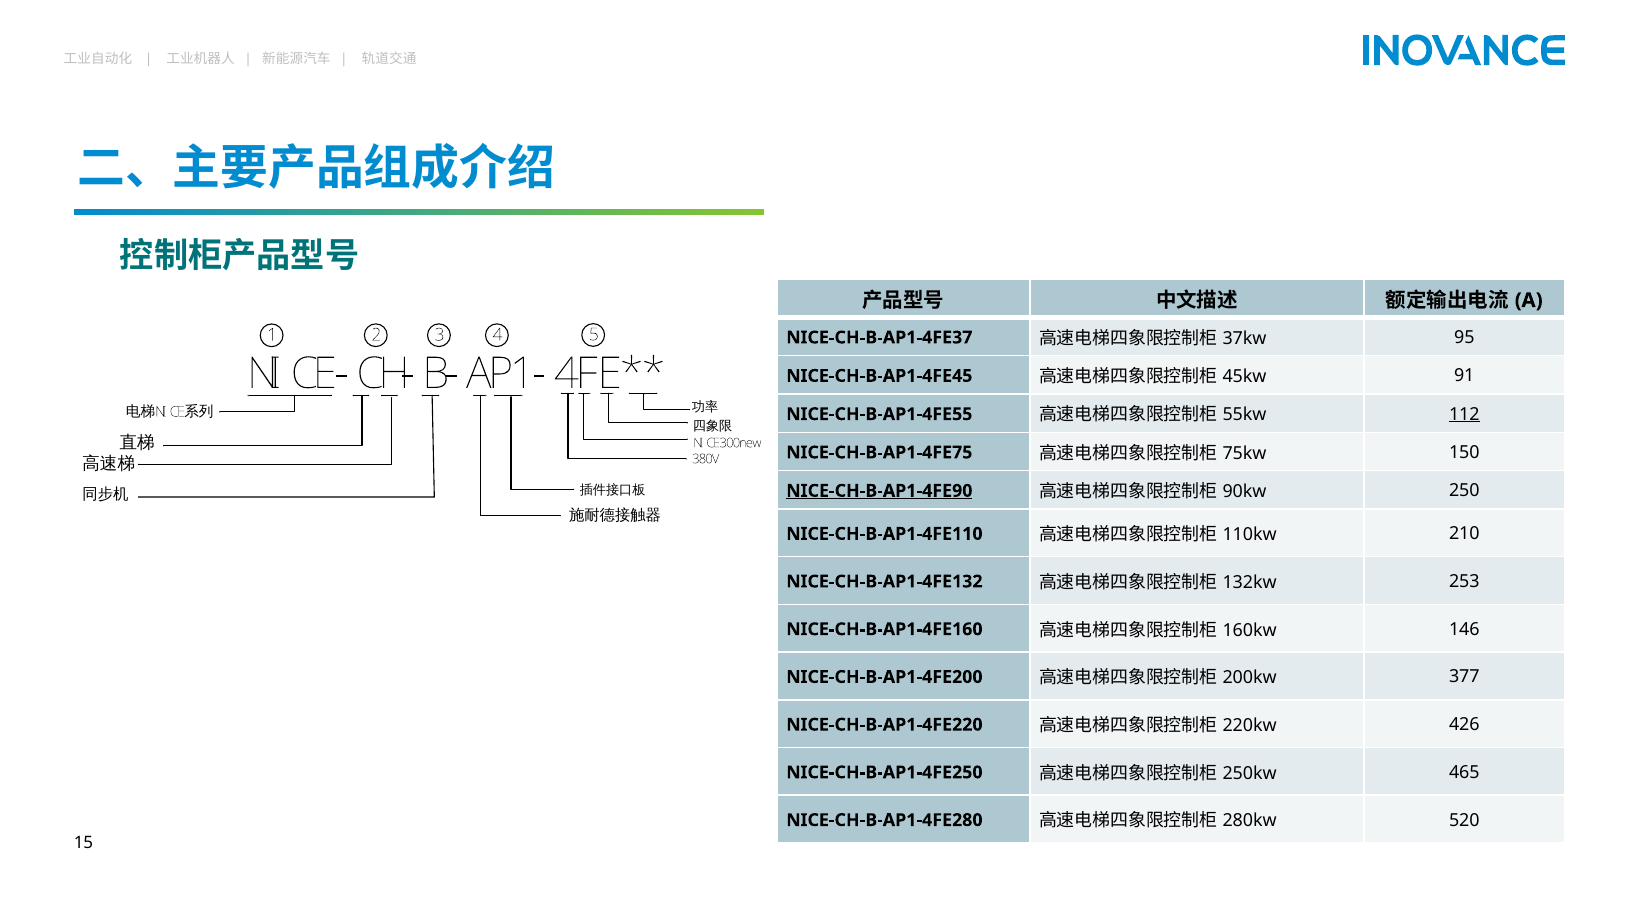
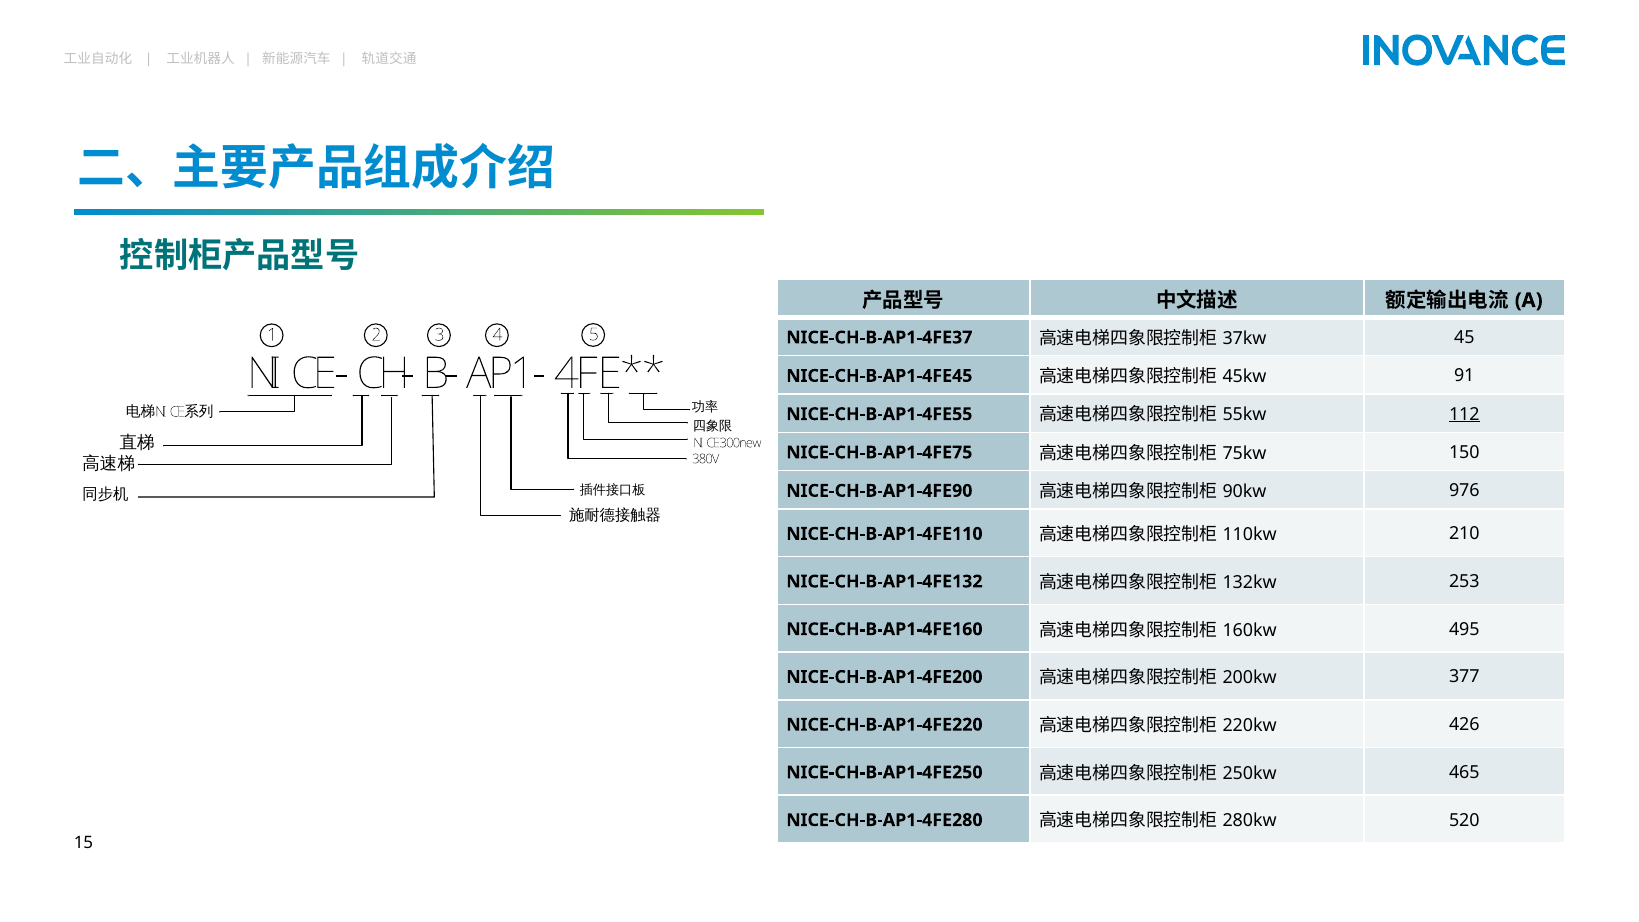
95: 95 -> 45
NICE-CH-B-AP1-4FE90 underline: present -> none
250: 250 -> 976
146: 146 -> 495
